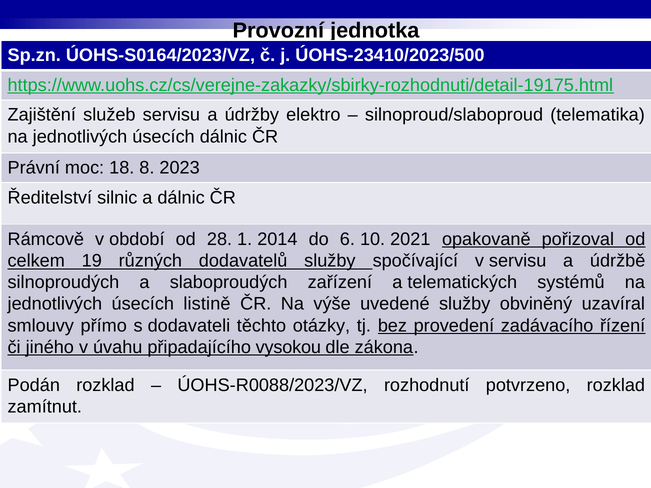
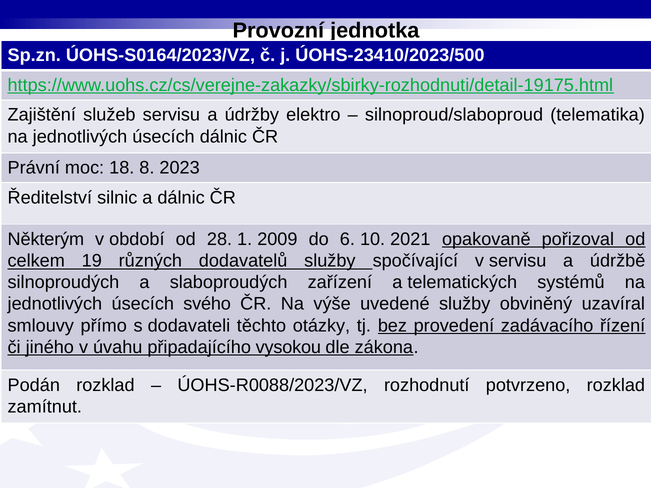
Rámcově: Rámcově -> Některým
2014: 2014 -> 2009
listině: listině -> svého
